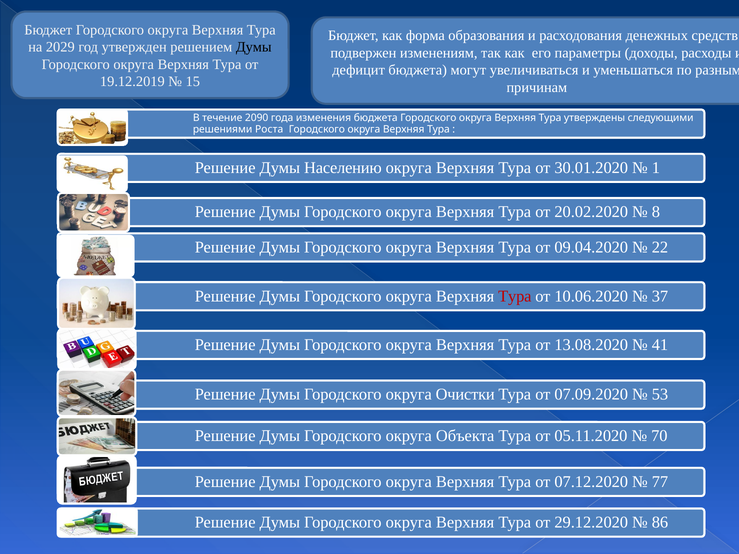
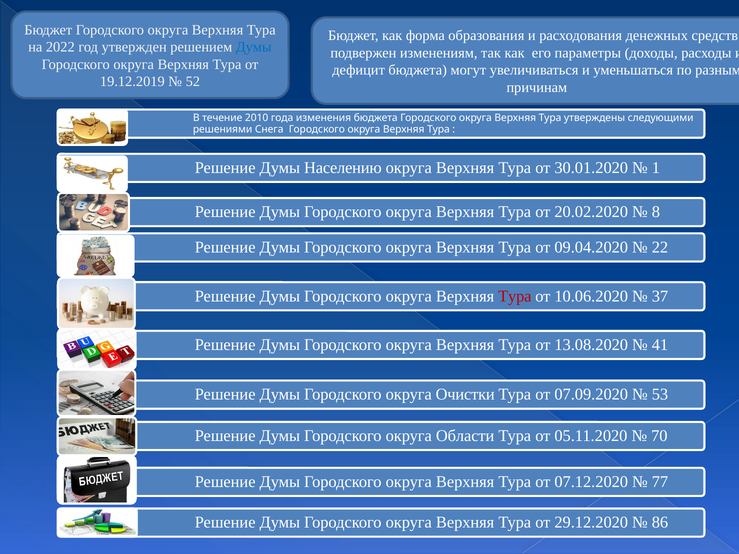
2029: 2029 -> 2022
Думы at (254, 47) colour: black -> blue
15: 15 -> 52
2090: 2090 -> 2010
Роста: Роста -> Снега
Объекта: Объекта -> Области
